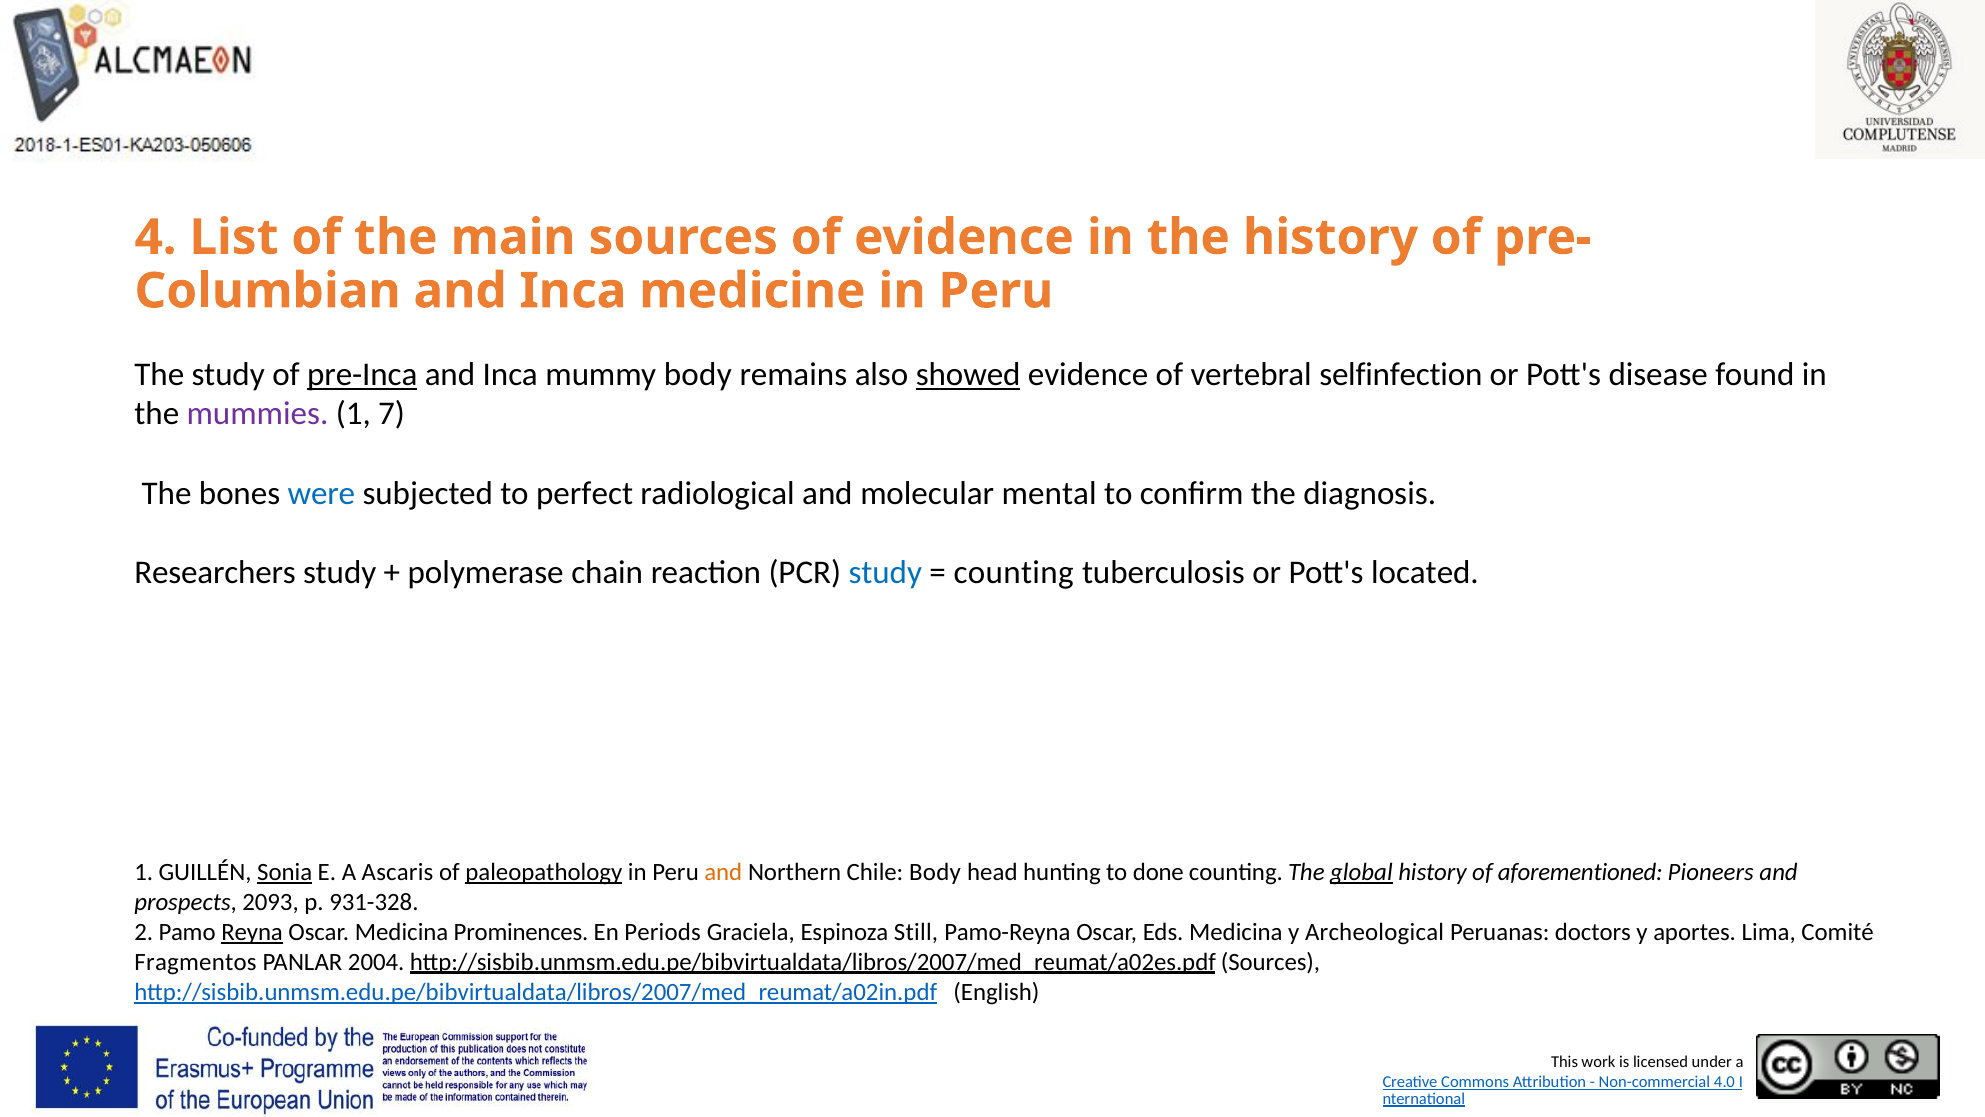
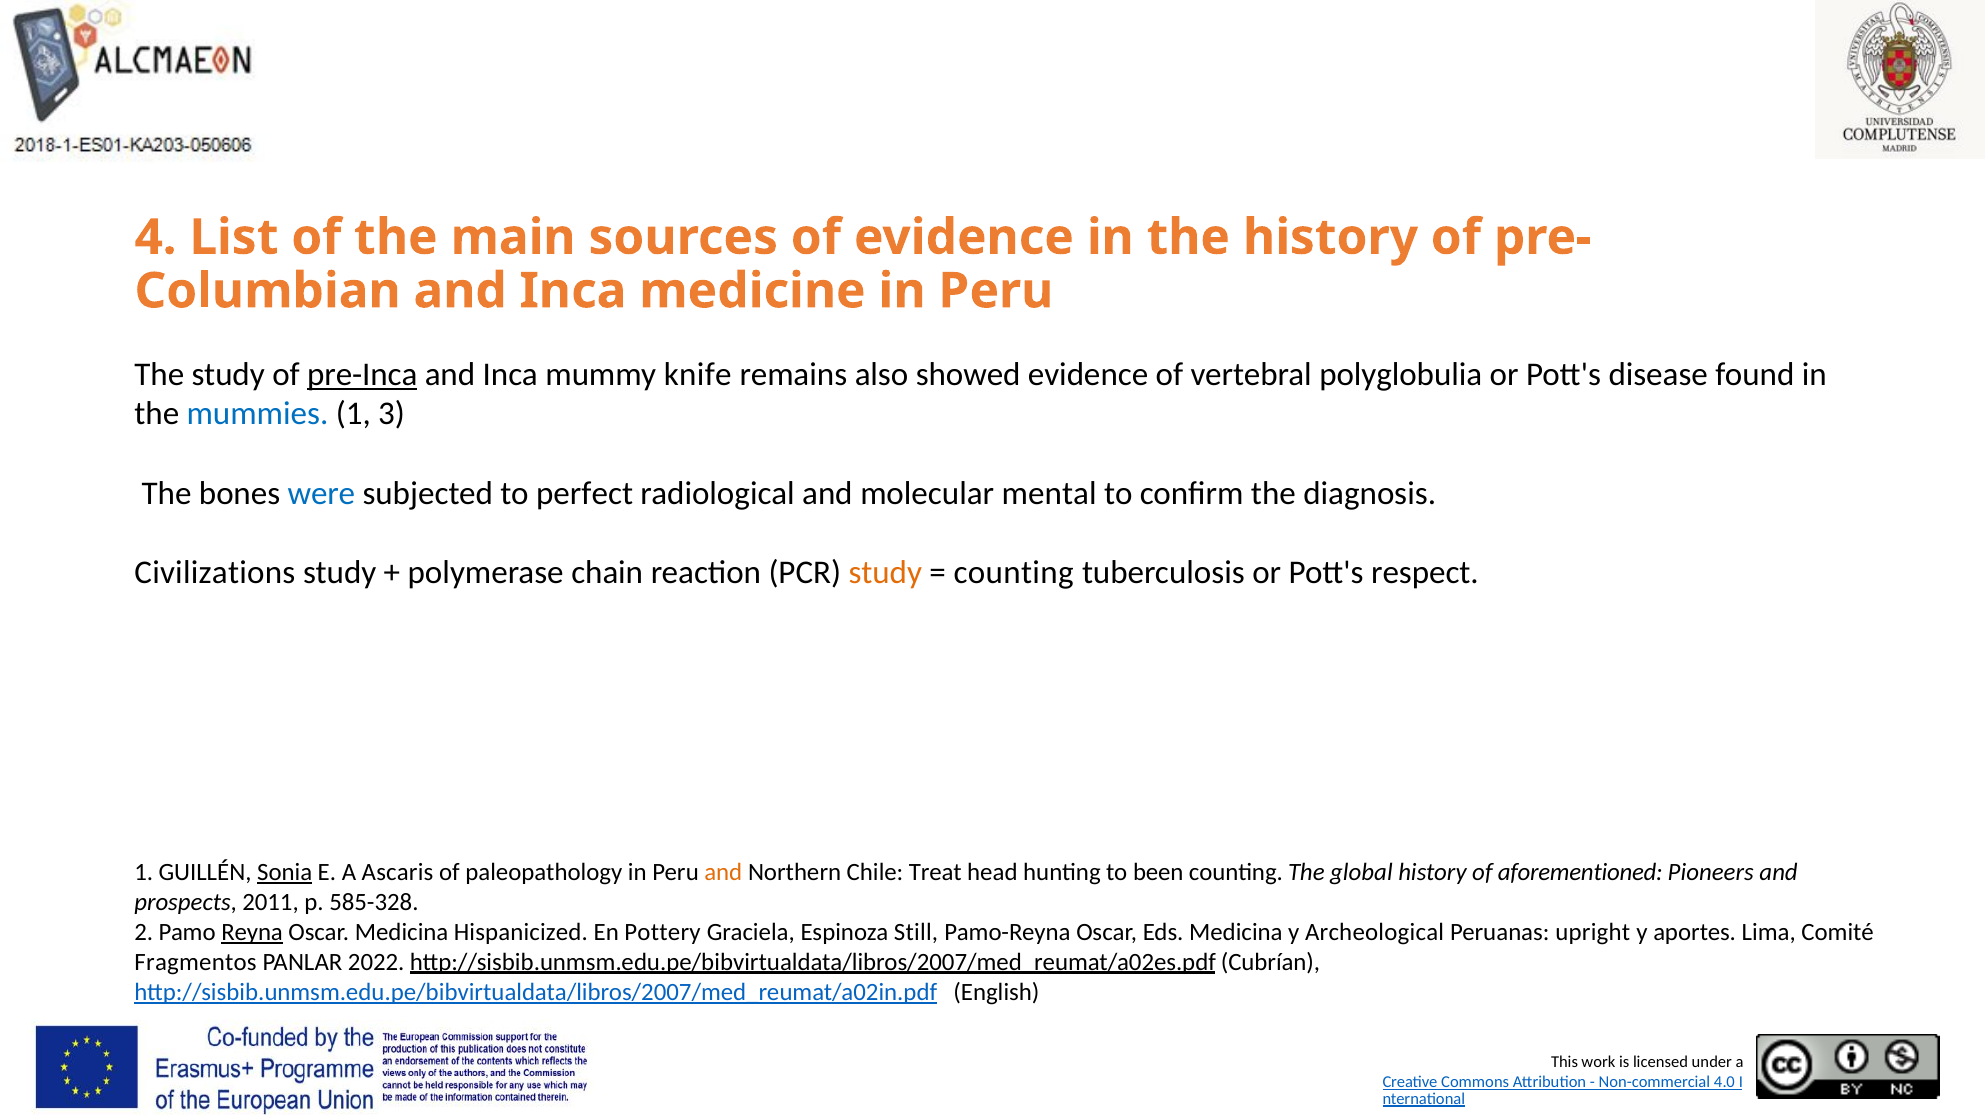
mummy body: body -> knife
showed underline: present -> none
selfinfection: selfinfection -> polyglobulia
mummies colour: purple -> blue
7: 7 -> 3
Researchers: Researchers -> Civilizations
study at (885, 573) colour: blue -> orange
located: located -> respect
paleopathology underline: present -> none
Chile Body: Body -> Treat
done: done -> been
global underline: present -> none
2093: 2093 -> 2011
931-328: 931-328 -> 585-328
Prominences: Prominences -> Hispanicized
Periods: Periods -> Pottery
doctors: doctors -> upright
2004: 2004 -> 2022
http://sisbib.unmsm.edu.pe/bibvirtualdata/libros/2007/med_reumat/a02es.pdf Sources: Sources -> Cubrían
